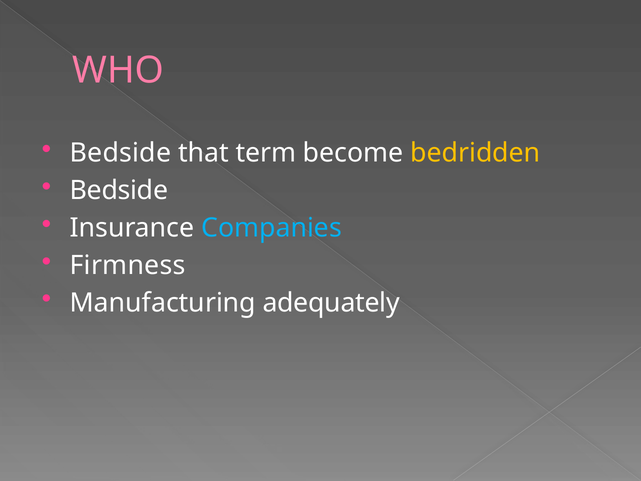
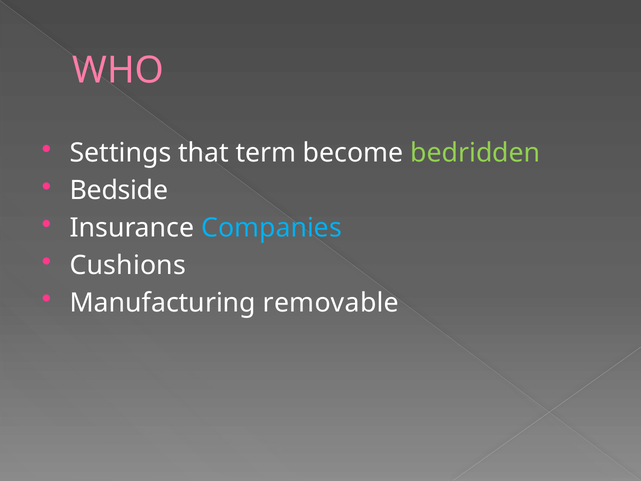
Bedside at (120, 153): Bedside -> Settings
bedridden colour: yellow -> light green
Firmness: Firmness -> Cushions
adequately: adequately -> removable
